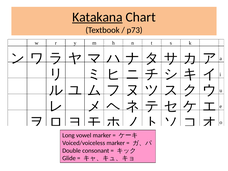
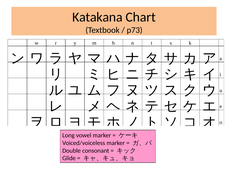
Katakana underline: present -> none
